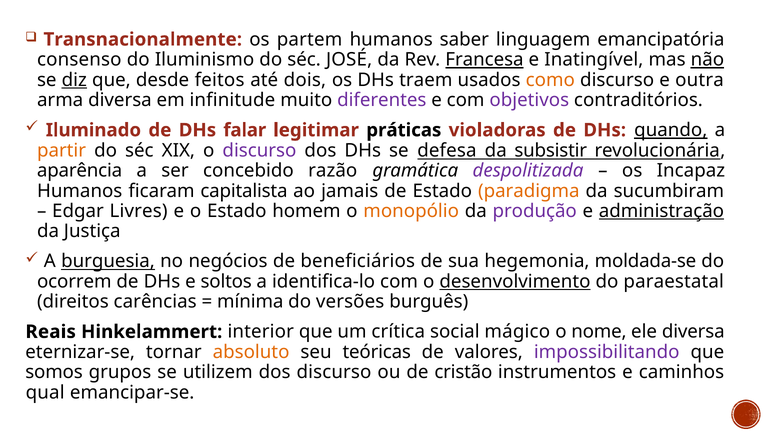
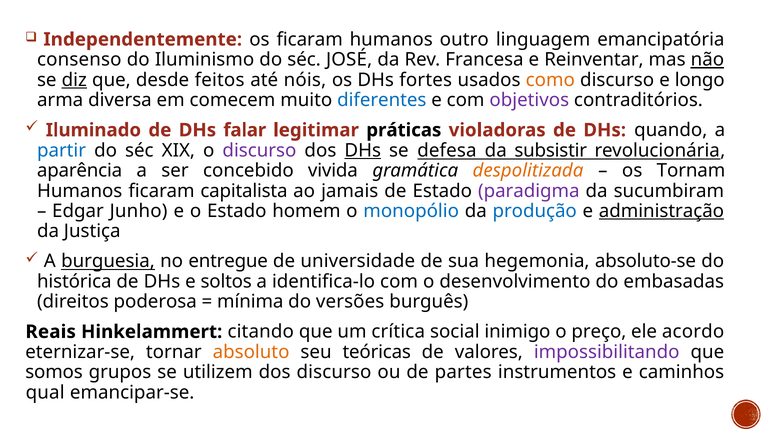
Transnacionalmente: Transnacionalmente -> Independentemente
os partem: partem -> ficaram
saber: saber -> outro
Francesa underline: present -> none
Inatingível: Inatingível -> Reinventar
dois: dois -> nóis
traem: traem -> fortes
outra: outra -> longo
infinitude: infinitude -> comecem
diferentes colour: purple -> blue
quando underline: present -> none
partir colour: orange -> blue
DHs at (363, 150) underline: none -> present
razão: razão -> vivida
despolitizada colour: purple -> orange
Incapaz: Incapaz -> Tornam
paradigma colour: orange -> purple
Livres: Livres -> Junho
monopólio colour: orange -> blue
produção colour: purple -> blue
negócios: negócios -> entregue
beneficiários: beneficiários -> universidade
moldada-se: moldada-se -> absoluto-se
ocorrem: ocorrem -> histórica
desenvolvimento underline: present -> none
paraestatal: paraestatal -> embasadas
carências: carências -> poderosa
interior: interior -> citando
mágico: mágico -> inimigo
nome: nome -> preço
ele diversa: diversa -> acordo
cristão: cristão -> partes
